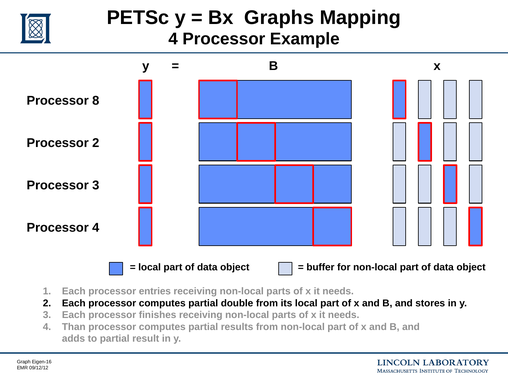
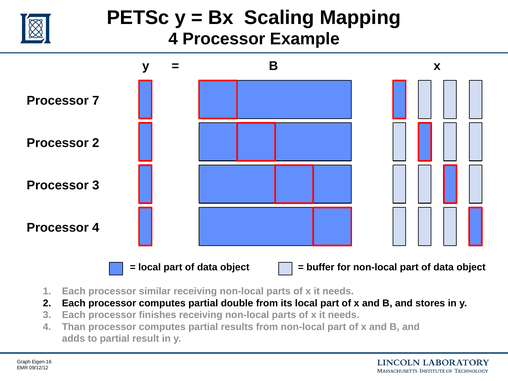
Graphs: Graphs -> Scaling
8: 8 -> 7
entries: entries -> similar
